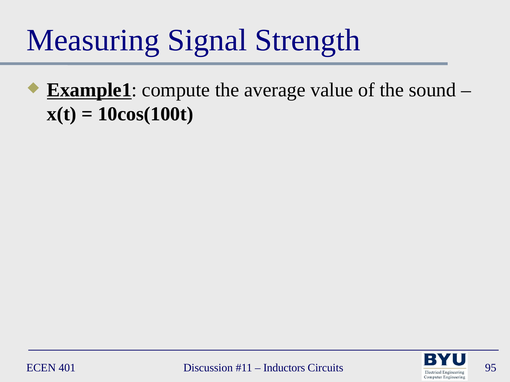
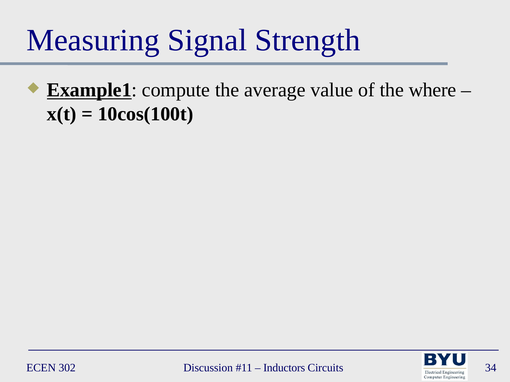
sound: sound -> where
401: 401 -> 302
95: 95 -> 34
